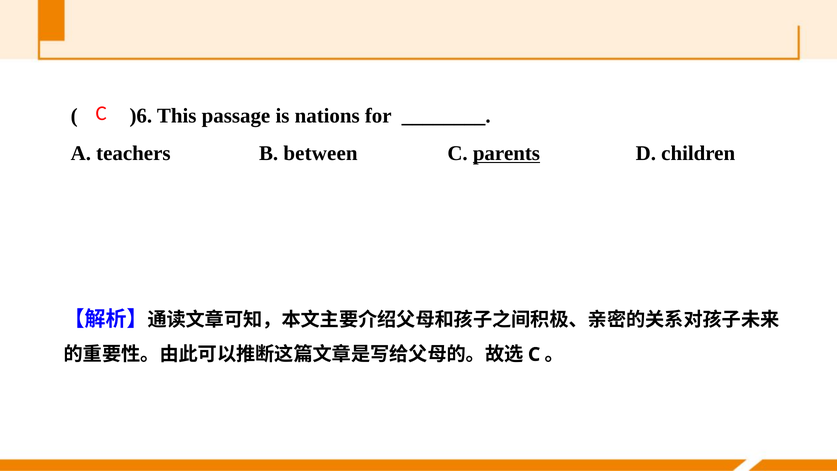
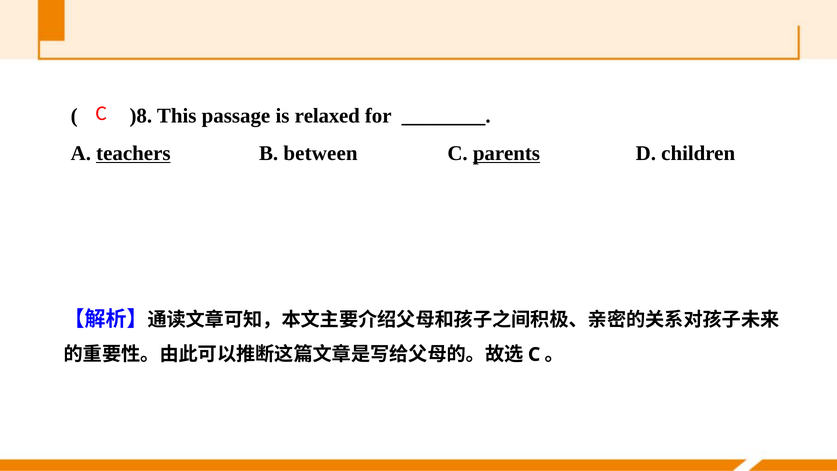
)6: )6 -> )8
nations: nations -> relaxed
teachers underline: none -> present
